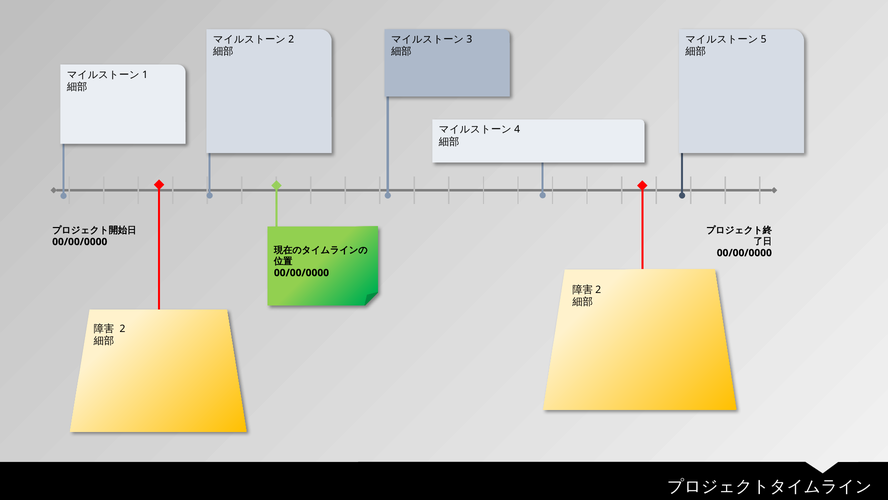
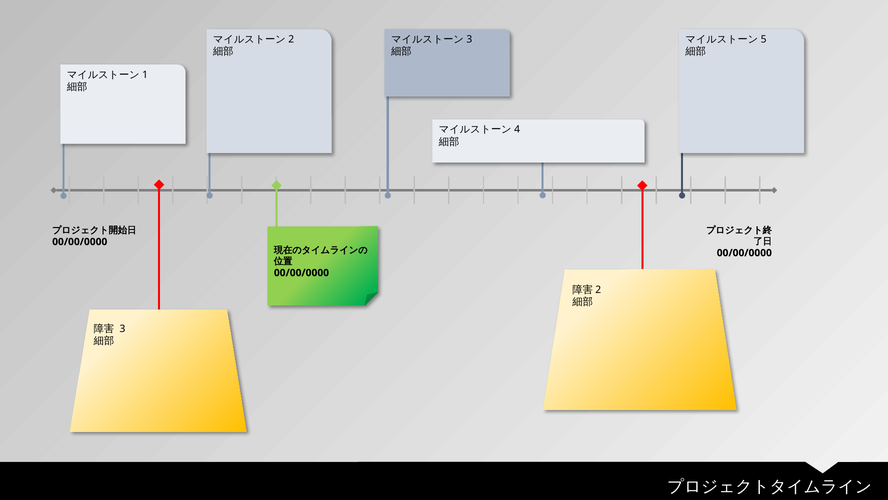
2: 2 -> 3
